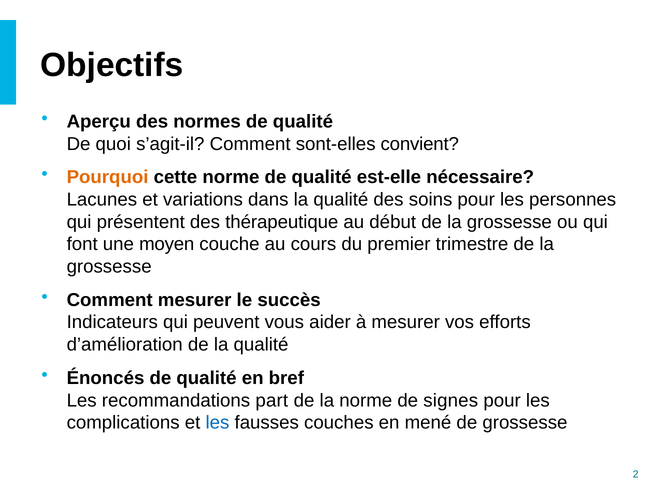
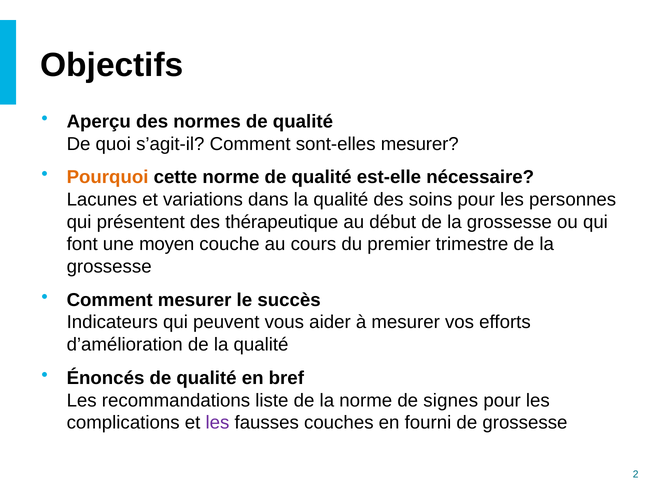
sont-elles convient: convient -> mesurer
part: part -> liste
les at (217, 423) colour: blue -> purple
mené: mené -> fourni
